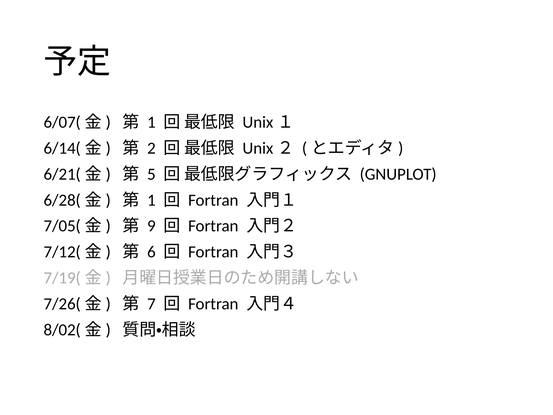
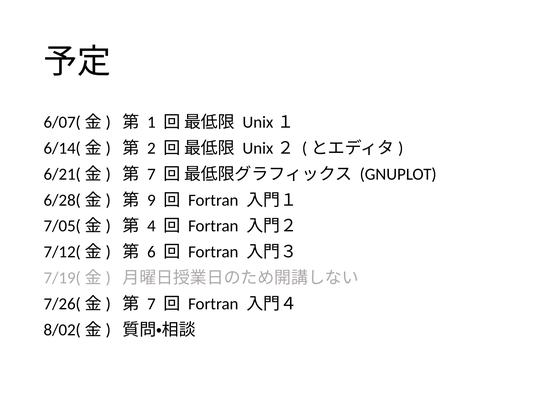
5 at (151, 174): 5 -> 7
1 at (151, 200): 1 -> 9
9: 9 -> 4
